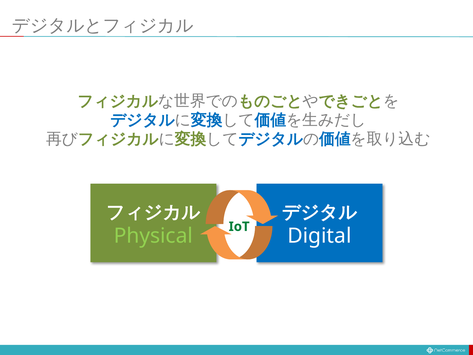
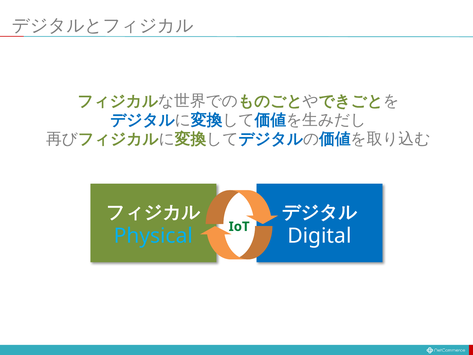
Physical colour: light green -> light blue
